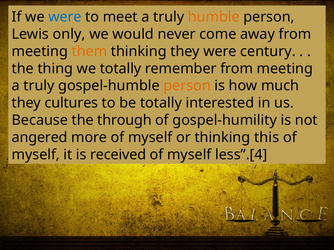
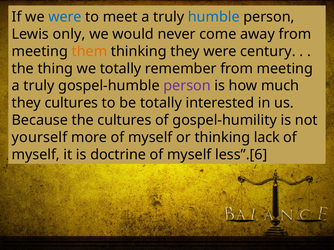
humble colour: orange -> blue
person at (187, 86) colour: orange -> purple
the through: through -> cultures
angered: angered -> yourself
this: this -> lack
received: received -> doctrine
less”.[4: less”.[4 -> less”.[6
